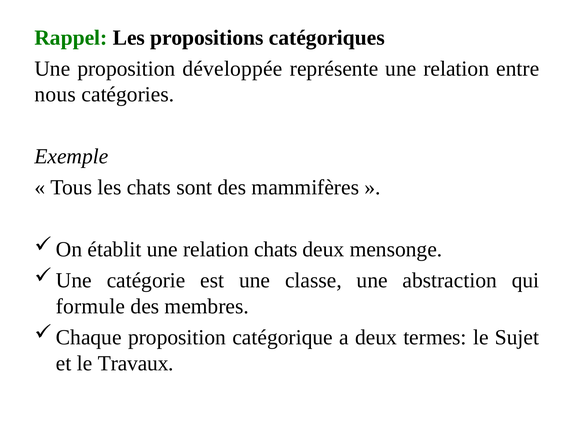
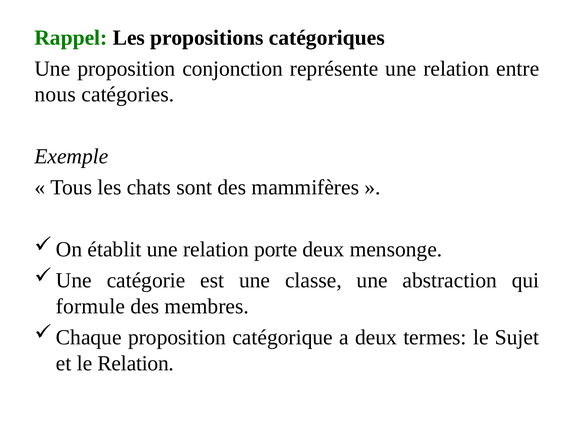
développée: développée -> conjonction
relation chats: chats -> porte
le Travaux: Travaux -> Relation
